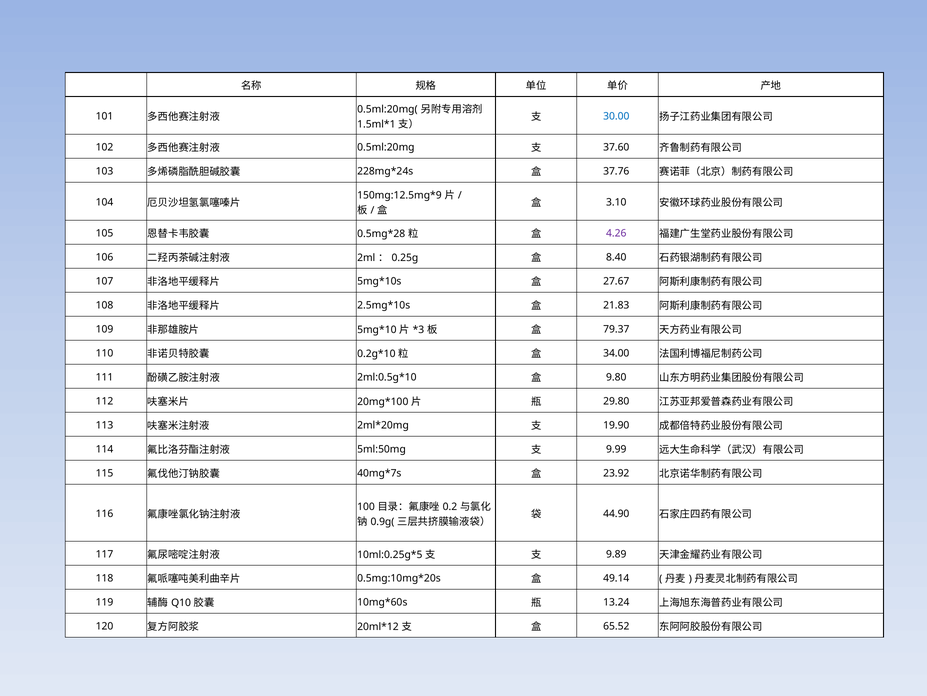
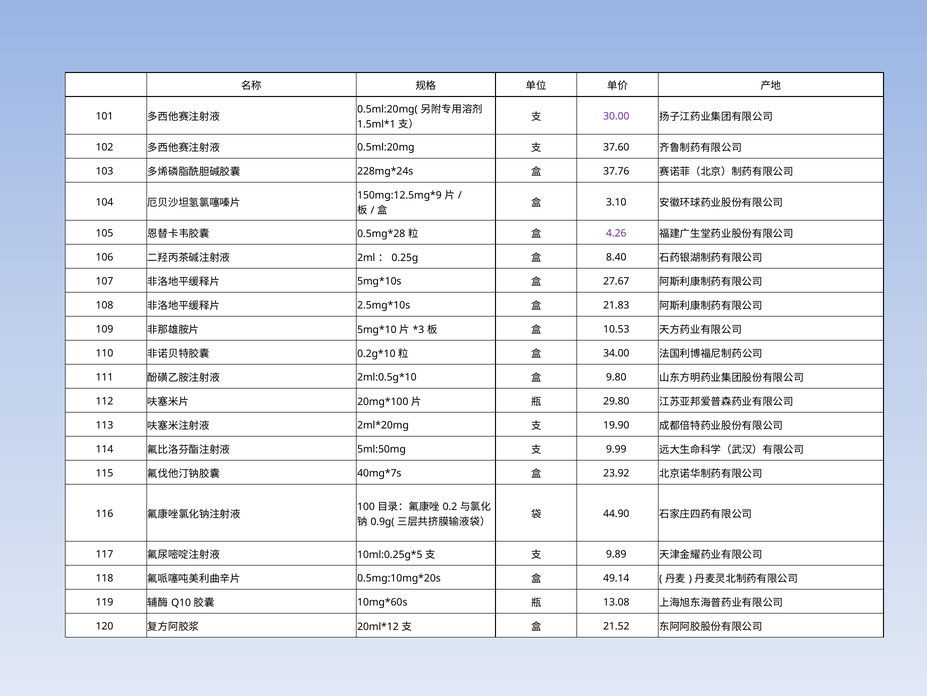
30.00 colour: blue -> purple
79.37: 79.37 -> 10.53
13.24: 13.24 -> 13.08
65.52: 65.52 -> 21.52
